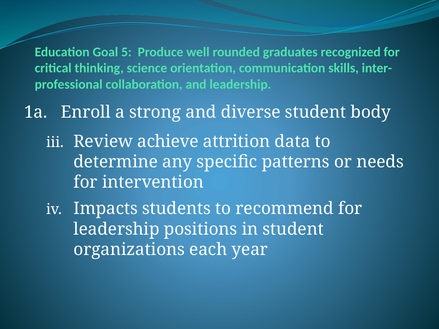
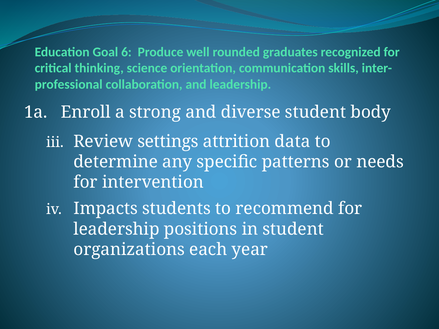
5: 5 -> 6
achieve: achieve -> settings
